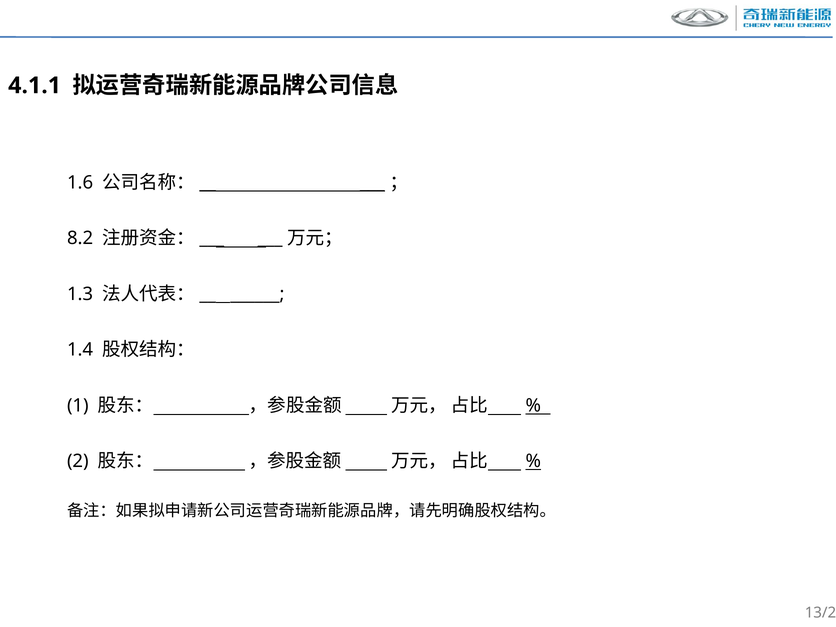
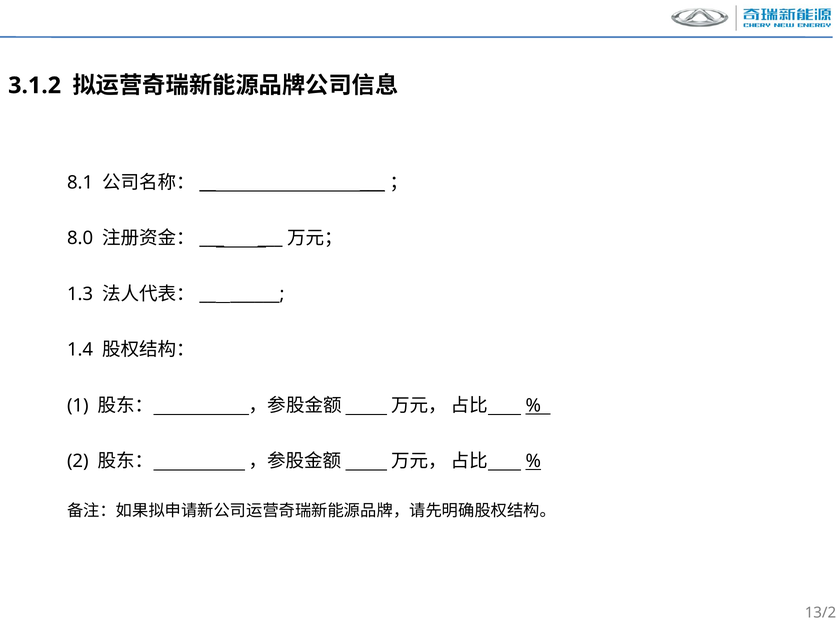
4.1.1: 4.1.1 -> 3.1.2
1.6: 1.6 -> 8.1
8.2: 8.2 -> 8.0
